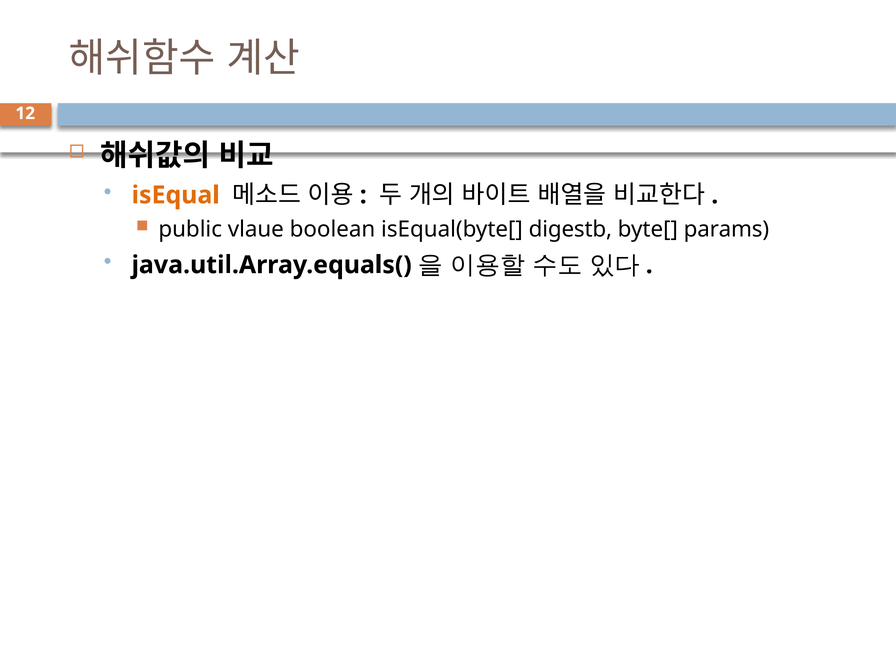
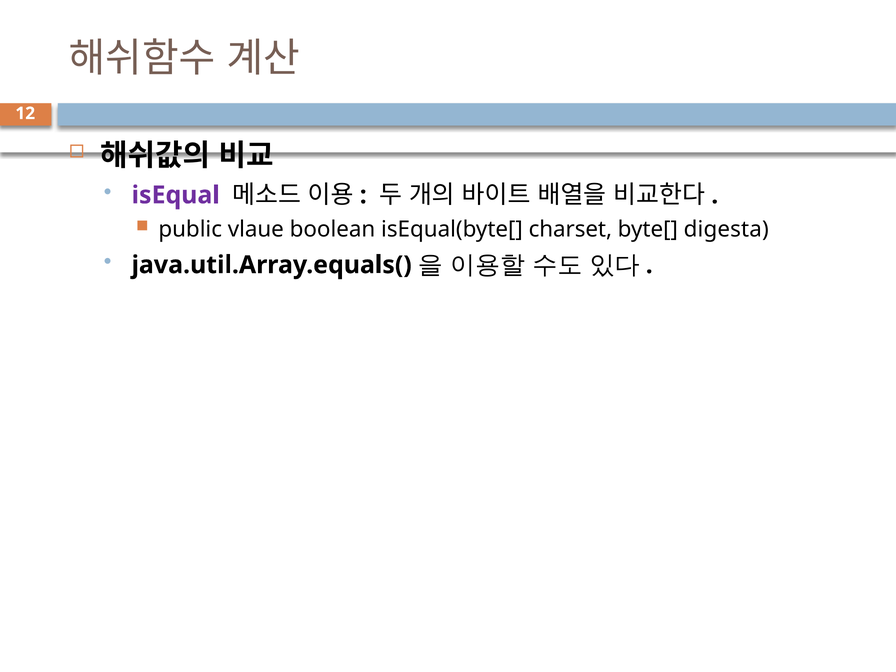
isEqual colour: orange -> purple
digestb: digestb -> charset
params: params -> digesta
